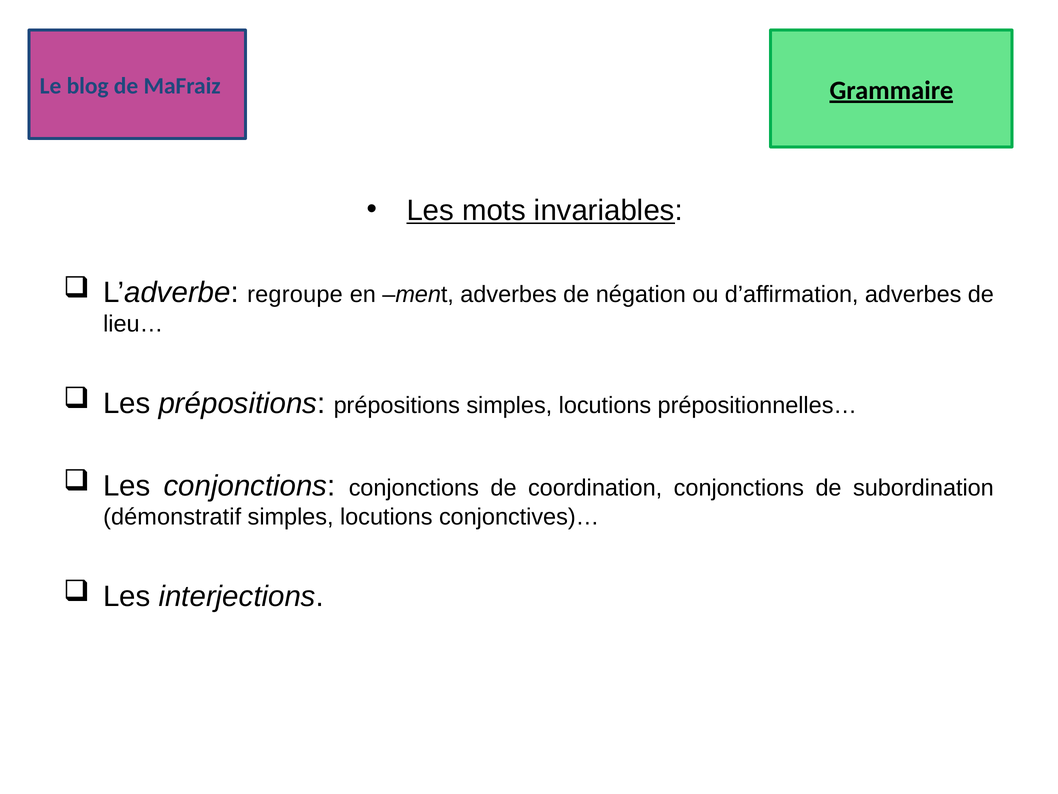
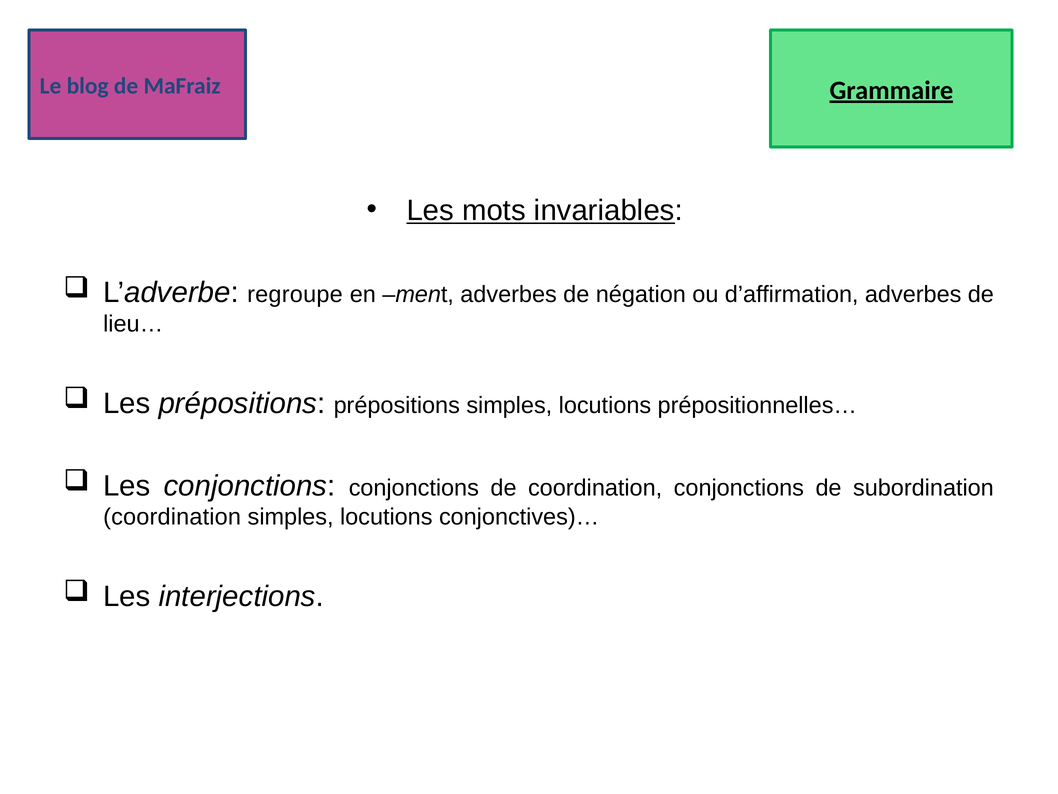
démonstratif at (172, 517): démonstratif -> coordination
